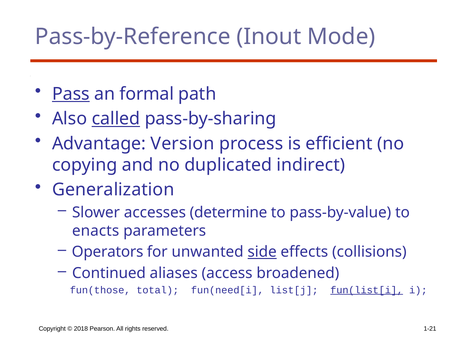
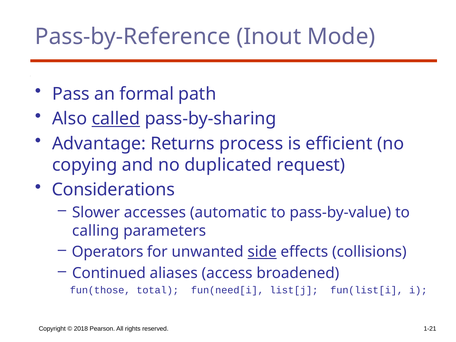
Pass underline: present -> none
Version: Version -> Returns
indirect: indirect -> request
Generalization: Generalization -> Considerations
determine: determine -> automatic
enacts: enacts -> calling
fun(list[i underline: present -> none
